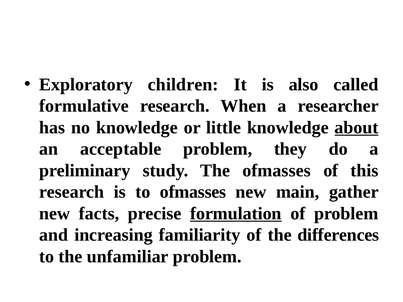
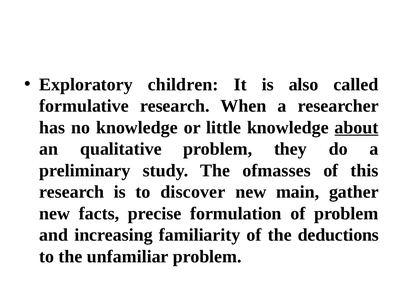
acceptable: acceptable -> qualitative
to ofmasses: ofmasses -> discover
formulation underline: present -> none
differences: differences -> deductions
